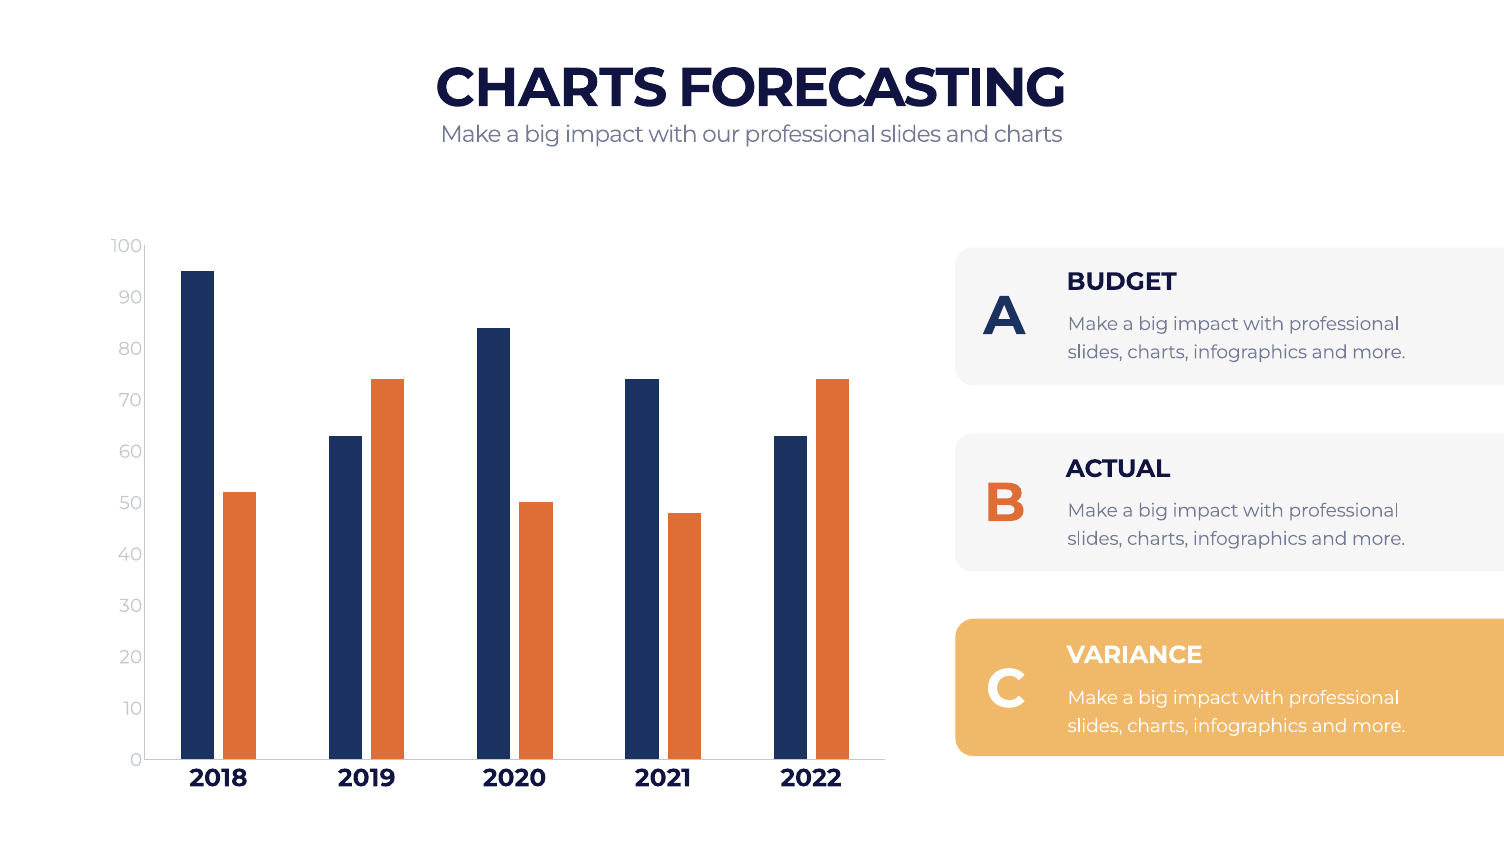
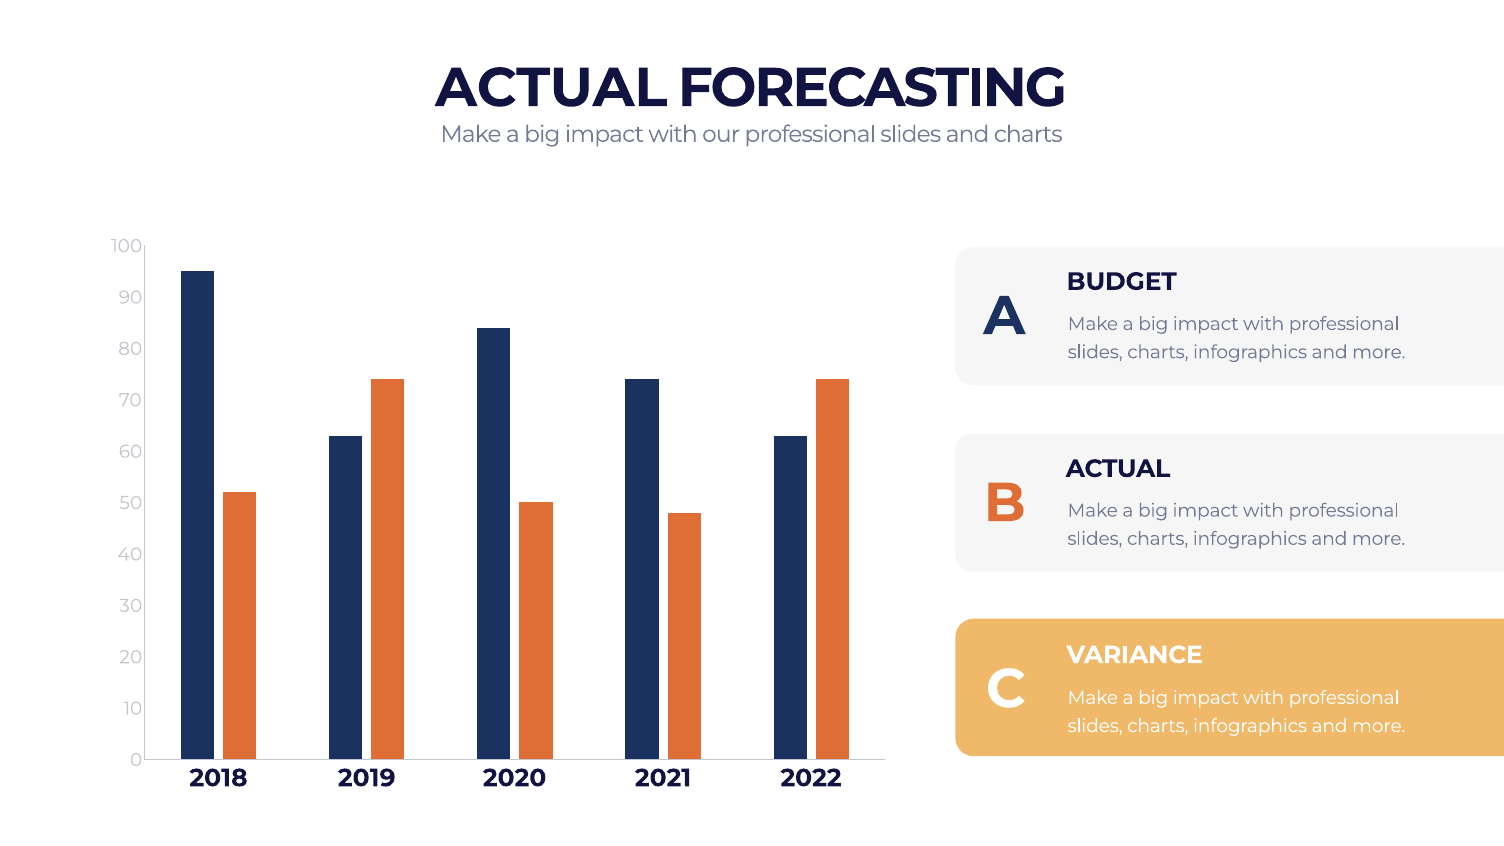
CHARTS at (551, 88): CHARTS -> ACTUAL
